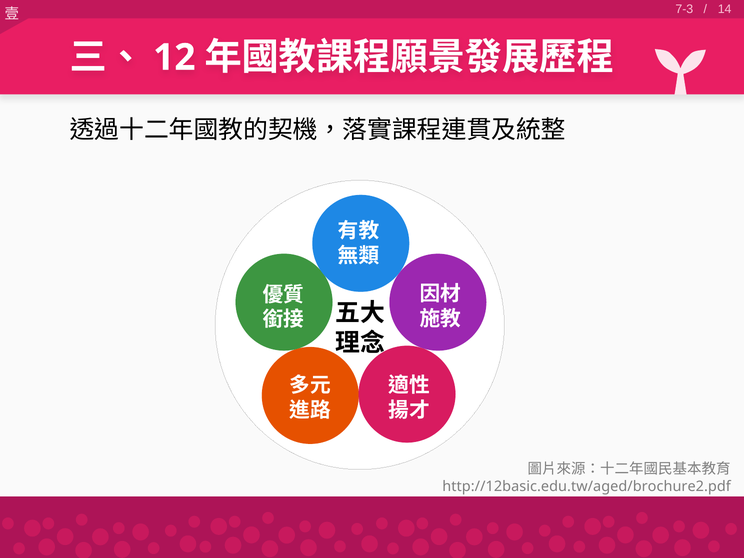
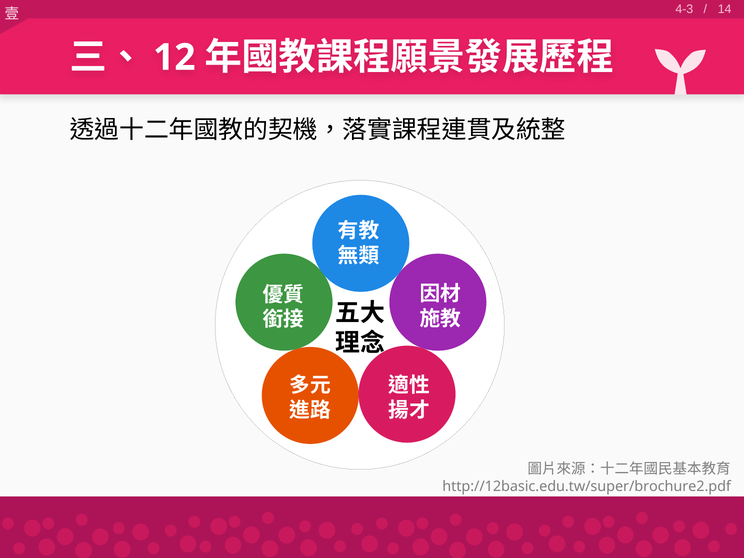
7-3: 7-3 -> 4-3
http://12basic.edu.tw/aged/brochure2.pdf: http://12basic.edu.tw/aged/brochure2.pdf -> http://12basic.edu.tw/super/brochure2.pdf
